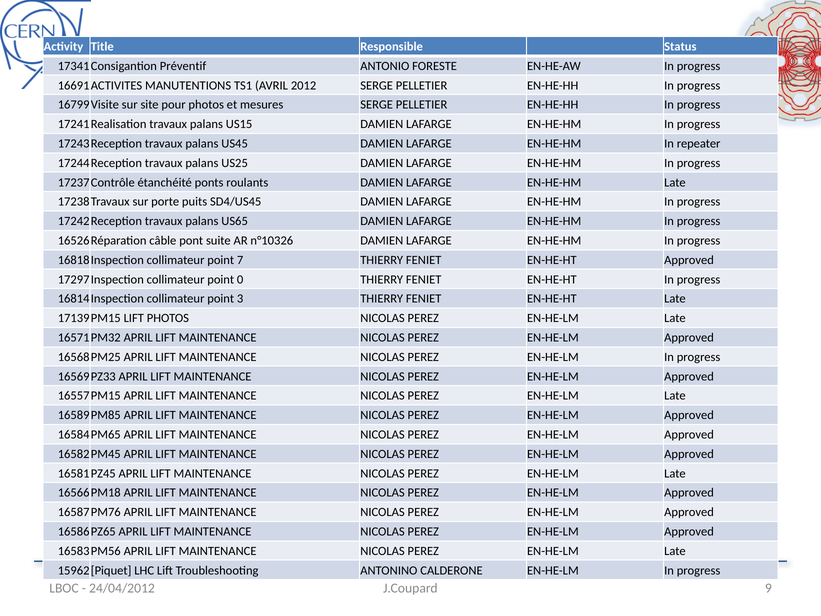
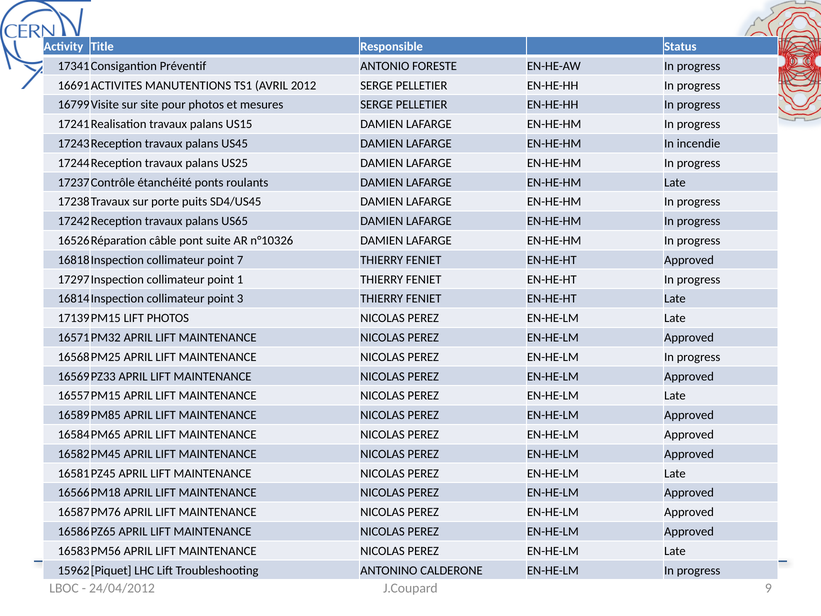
repeater: repeater -> incendie
0: 0 -> 1
